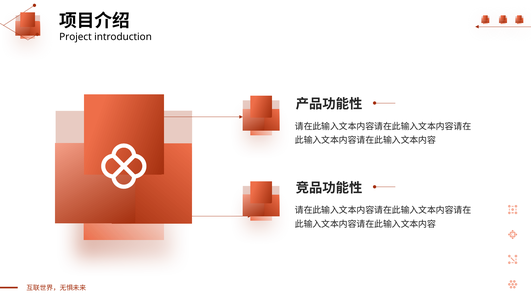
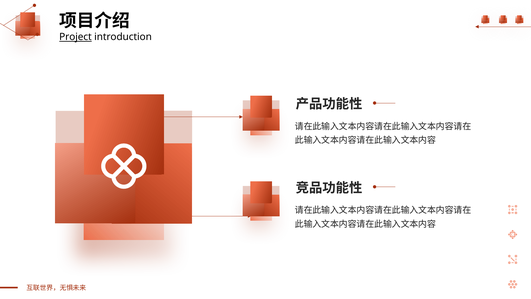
Project underline: none -> present
